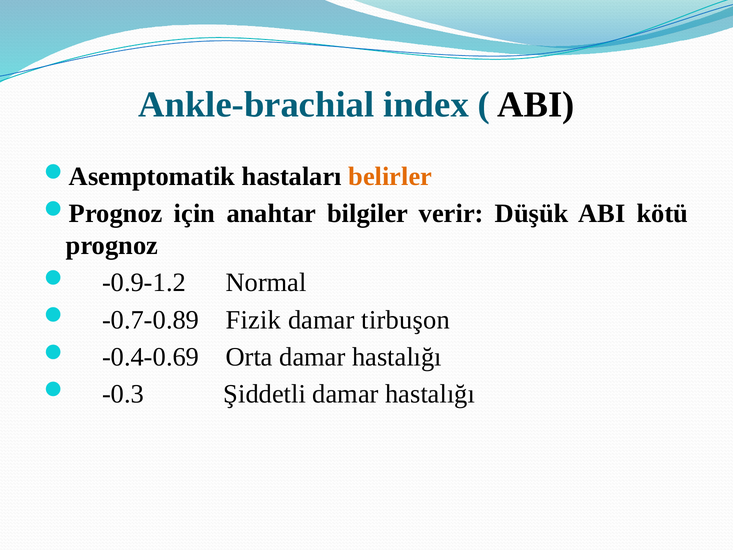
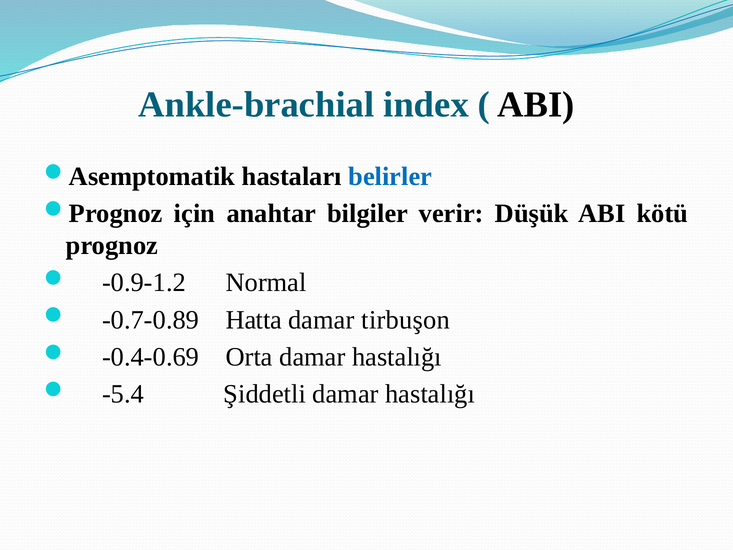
belirler colour: orange -> blue
Fizik: Fizik -> Hatta
-0.3: -0.3 -> -5.4
